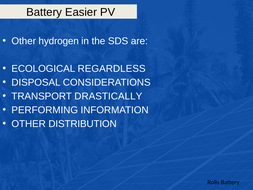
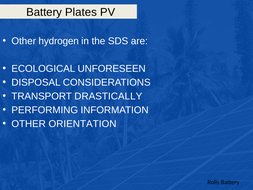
Easier: Easier -> Plates
REGARDLESS: REGARDLESS -> UNFORESEEN
DISTRIBUTION: DISTRIBUTION -> ORIENTATION
